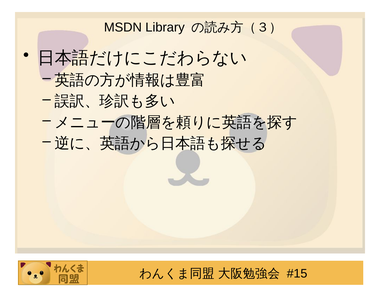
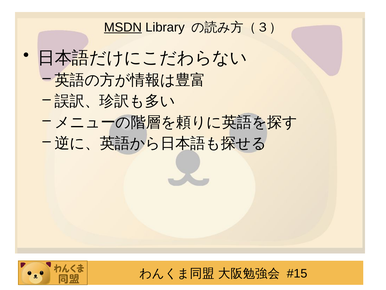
MSDN underline: none -> present
